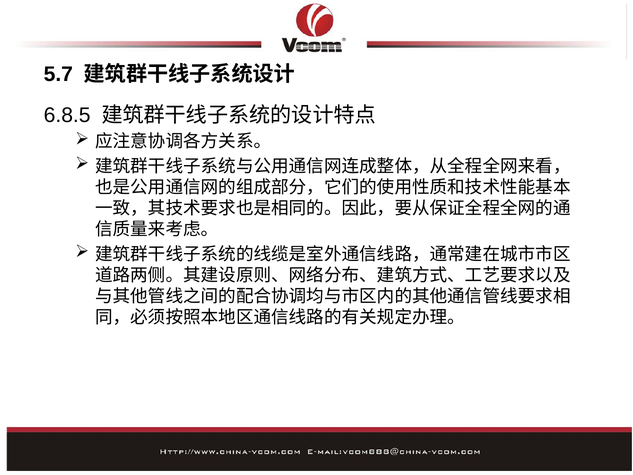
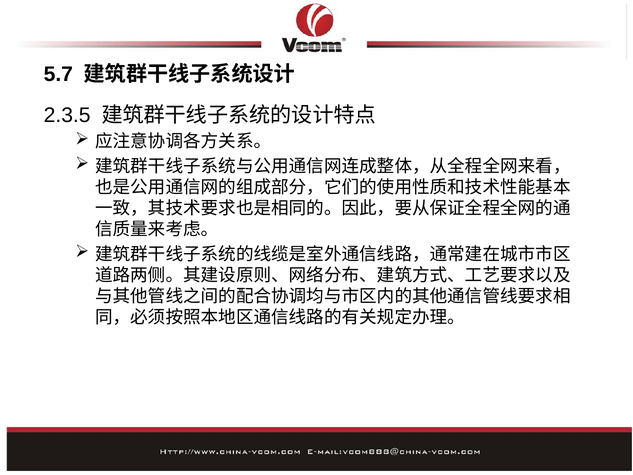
6.8.5: 6.8.5 -> 2.3.5
